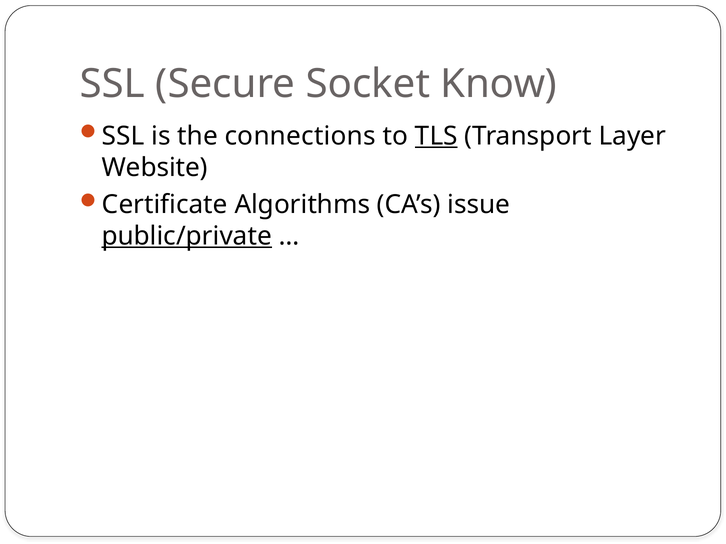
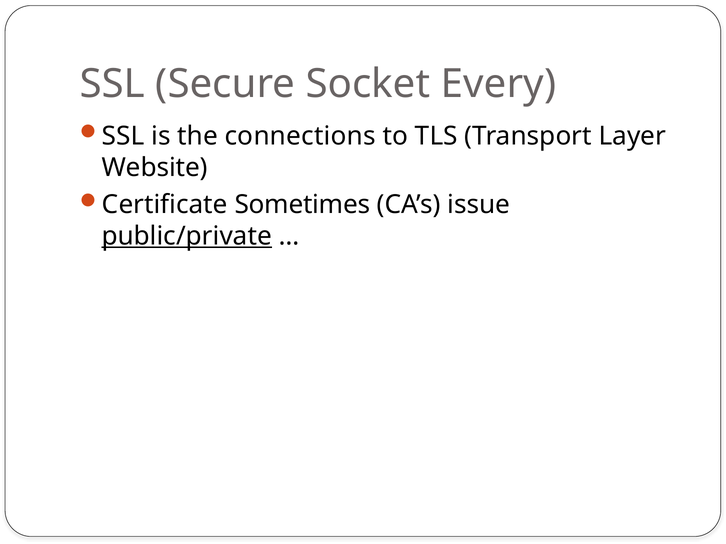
Know: Know -> Every
TLS underline: present -> none
Algorithms: Algorithms -> Sometimes
